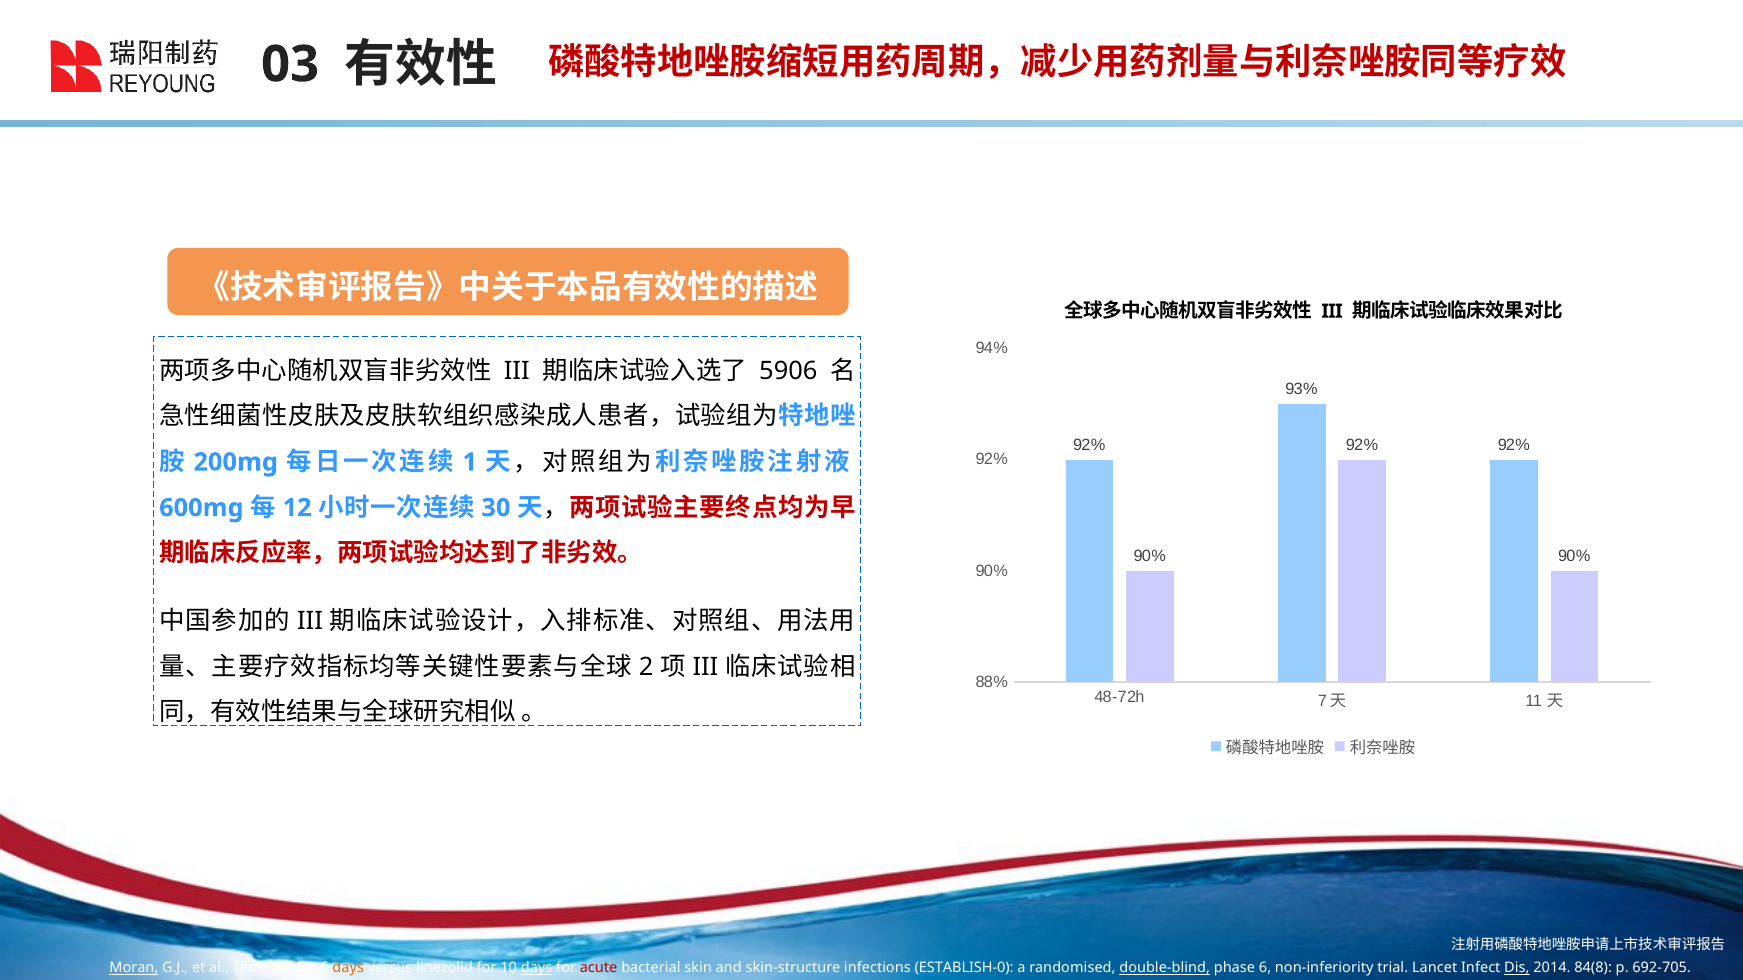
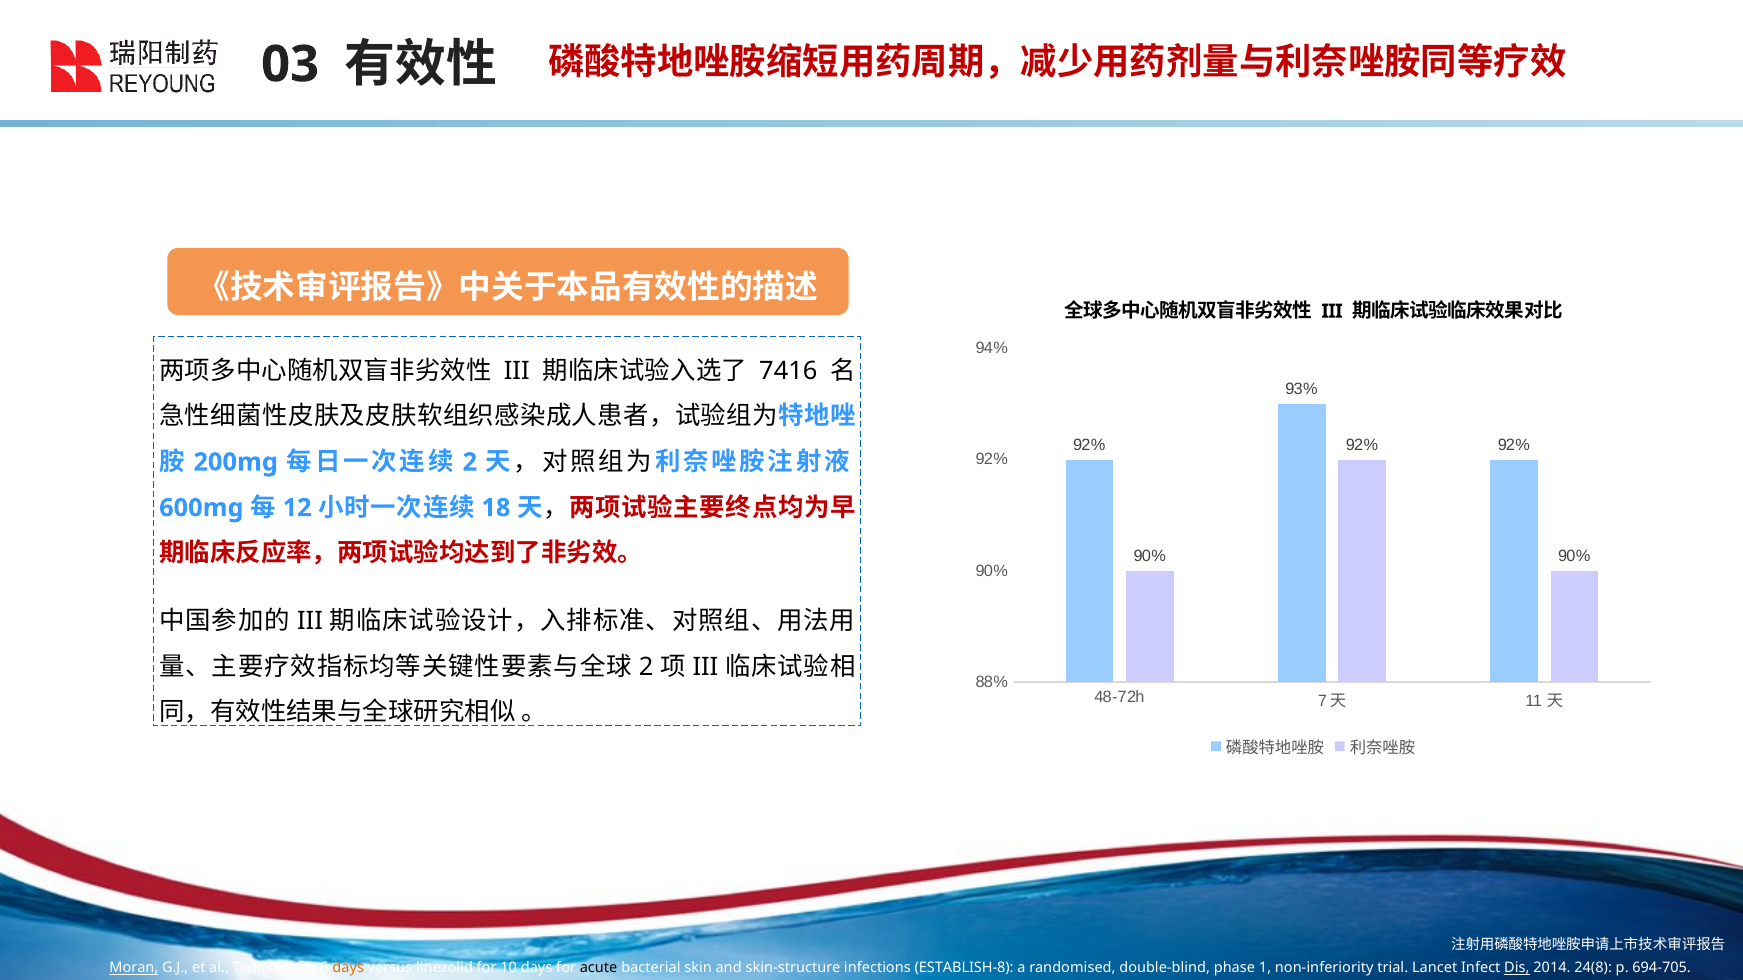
5906: 5906 -> 7416
1 at (470, 462): 1 -> 2
30: 30 -> 18
days at (537, 968) underline: present -> none
acute colour: red -> black
ESTABLISH-0: ESTABLISH-0 -> ESTABLISH-8
double-blind underline: present -> none
phase 6: 6 -> 1
84(8: 84(8 -> 24(8
692-705: 692-705 -> 694-705
